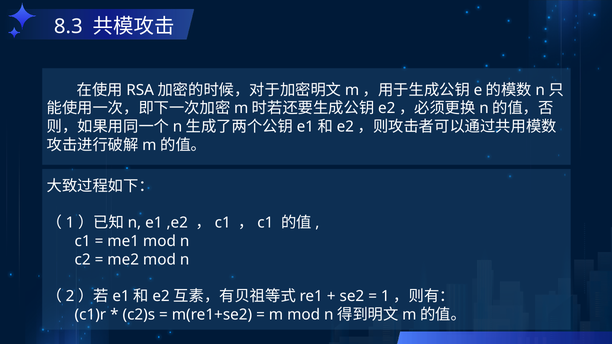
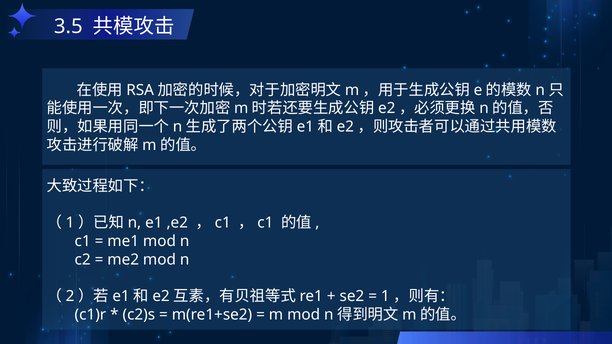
8.3: 8.3 -> 3.5
